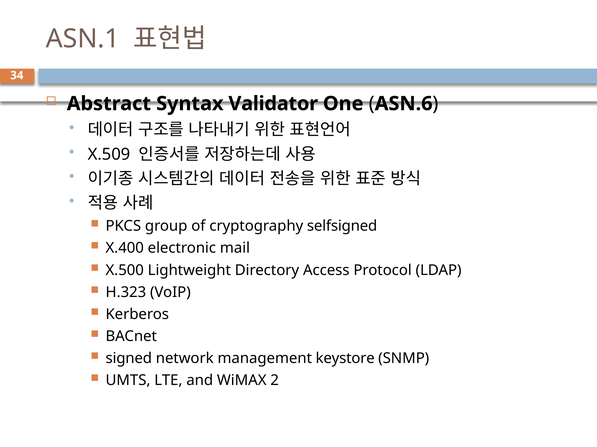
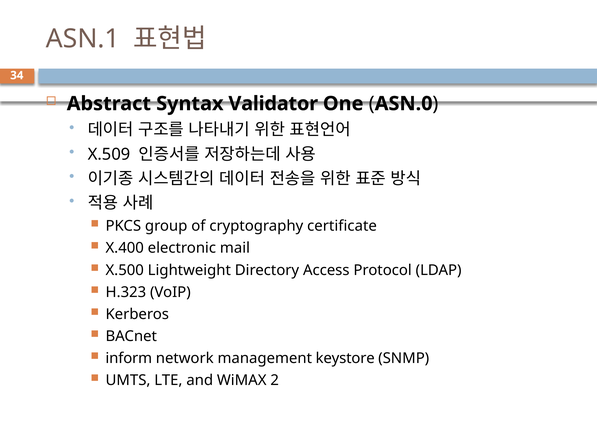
ASN.6: ASN.6 -> ASN.0
selfsigned: selfsigned -> certificate
signed: signed -> inform
